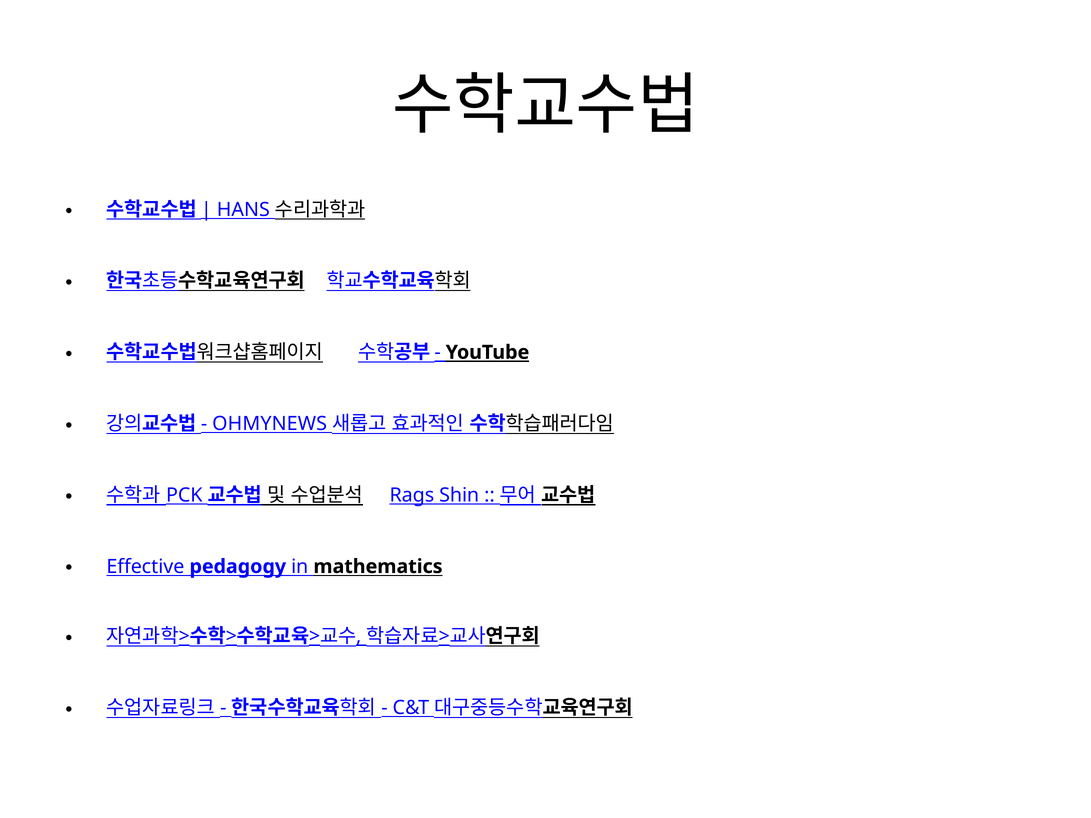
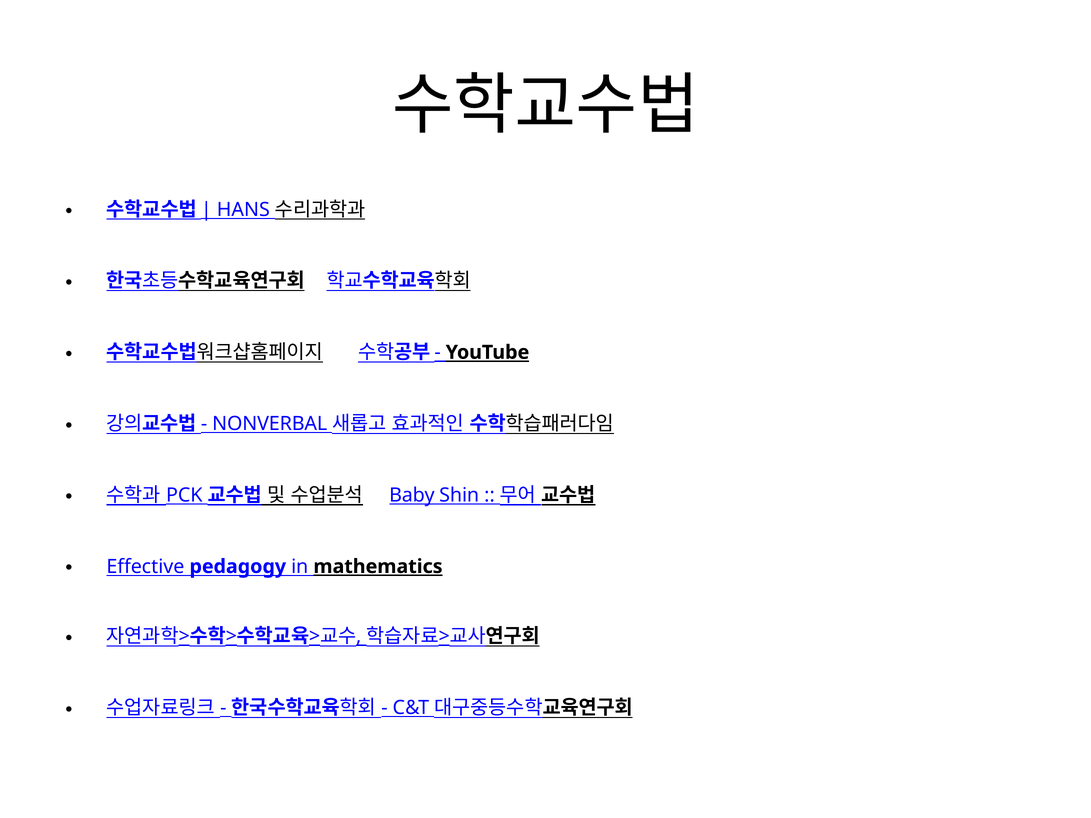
OHMYNEWS: OHMYNEWS -> NONVERBAL
Rags: Rags -> Baby
mathematics underline: none -> present
